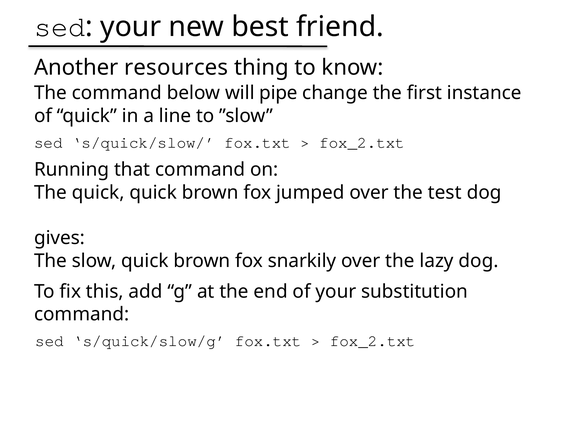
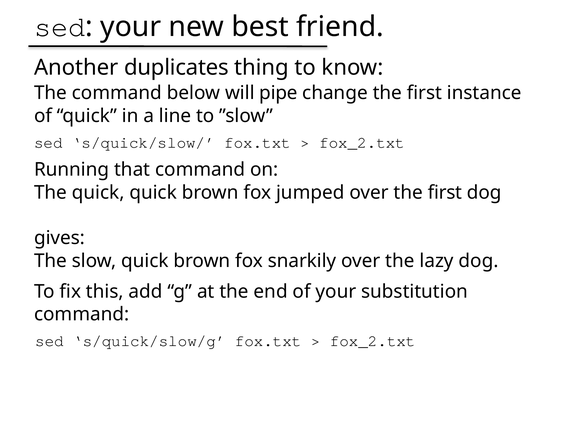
resources: resources -> duplicates
over the test: test -> first
